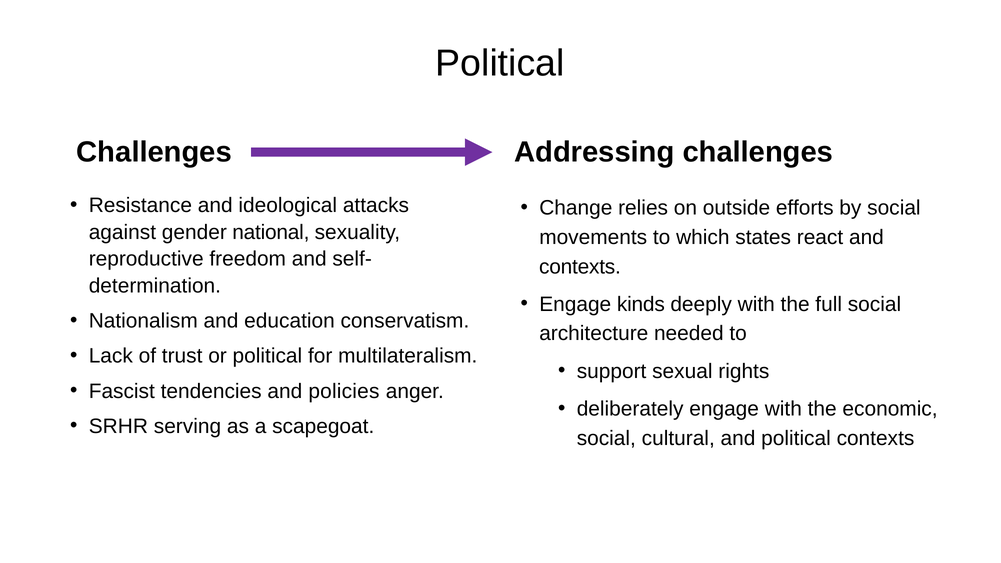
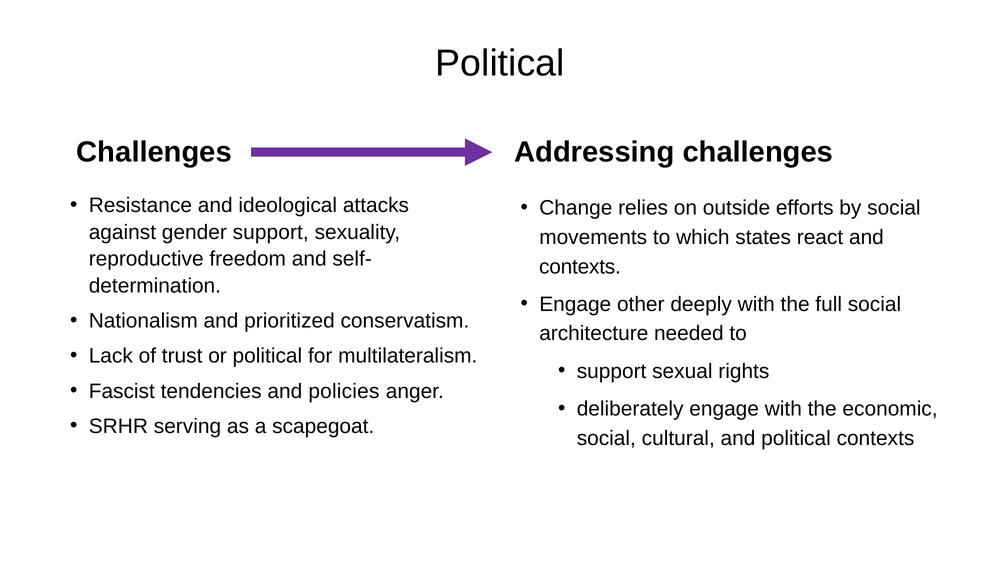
gender national: national -> support
kinds: kinds -> other
education: education -> prioritized
